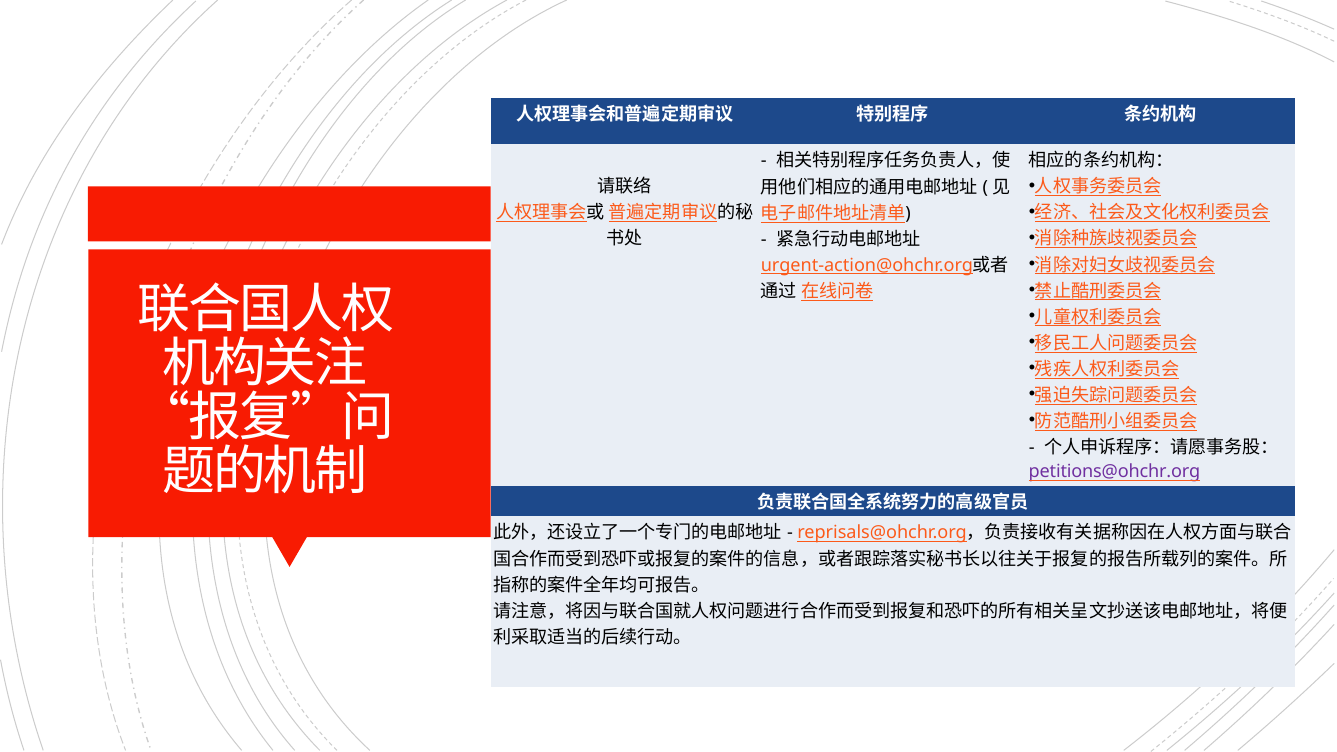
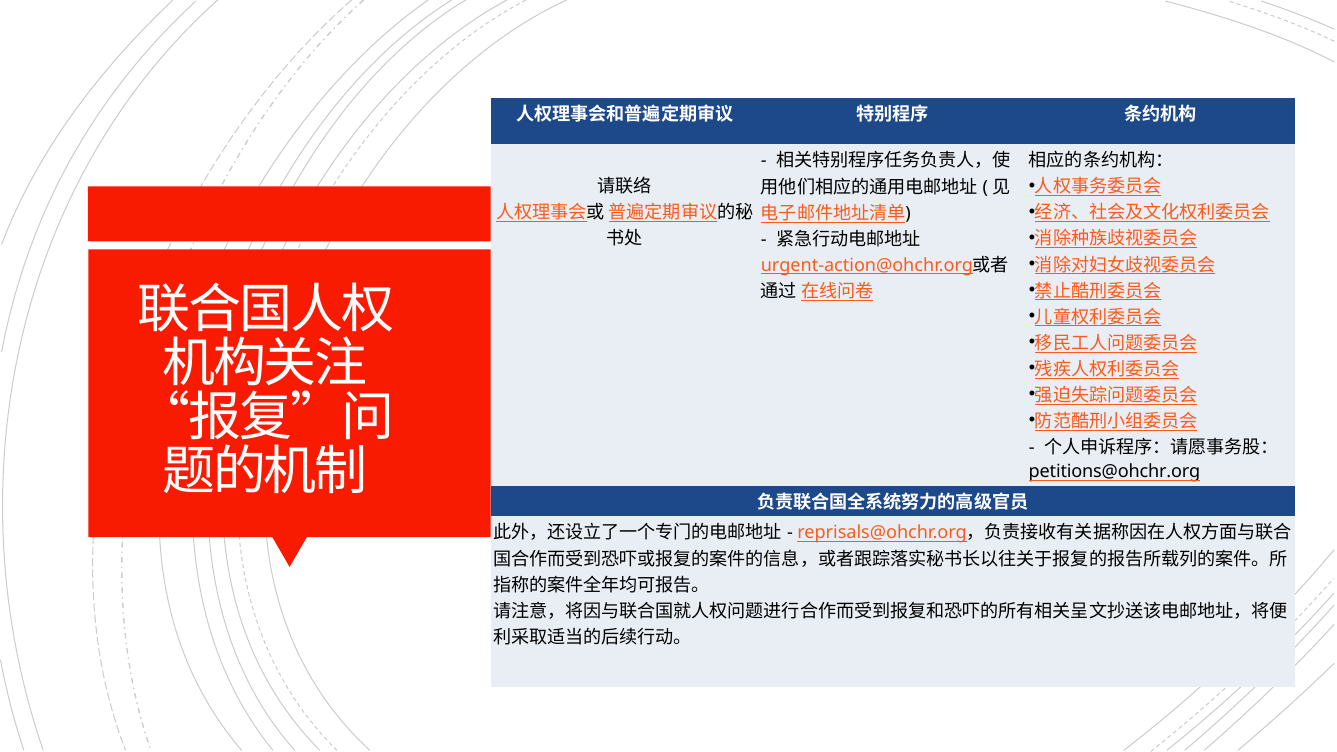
petitions@ohchr.org colour: purple -> black
